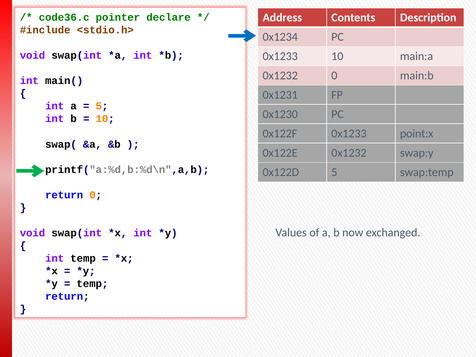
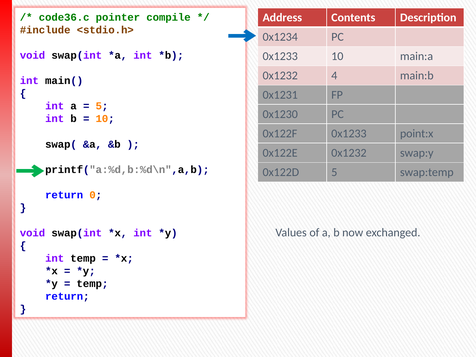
declare: declare -> compile
0x1232 0: 0 -> 4
